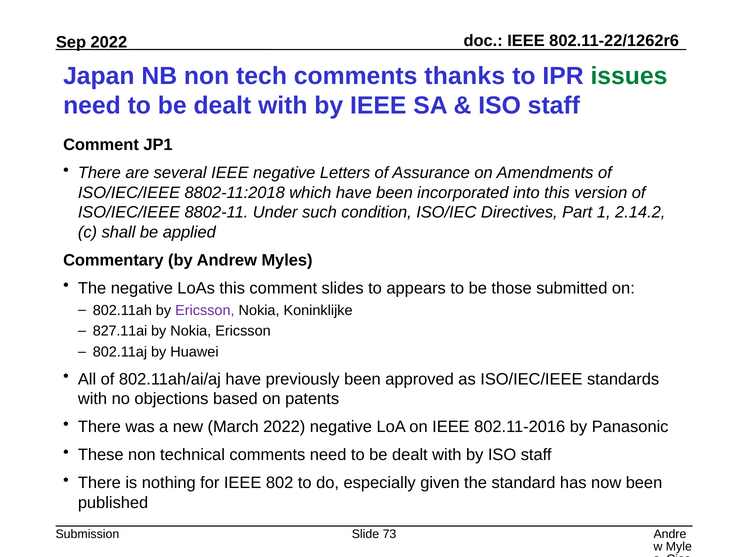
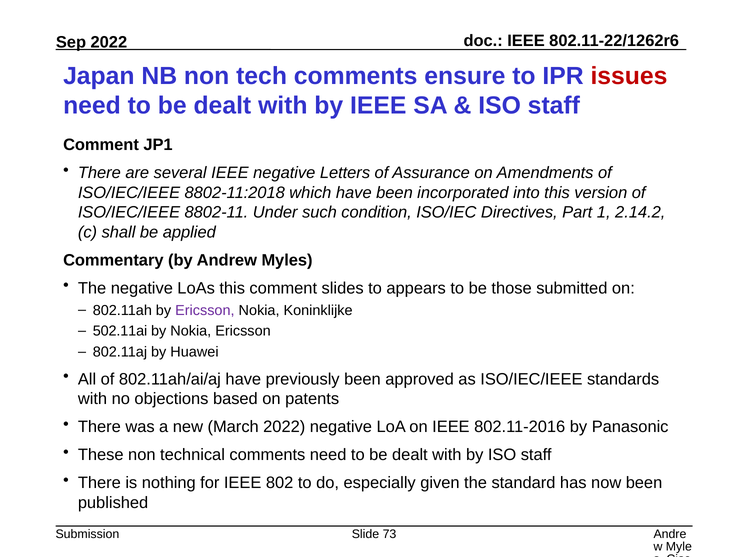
thanks: thanks -> ensure
issues colour: green -> red
827.11ai: 827.11ai -> 502.11ai
